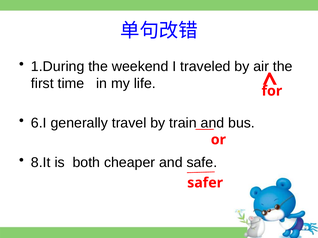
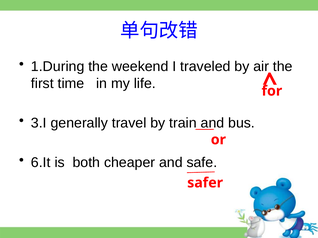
6.I: 6.I -> 3.I
8.It: 8.It -> 6.It
